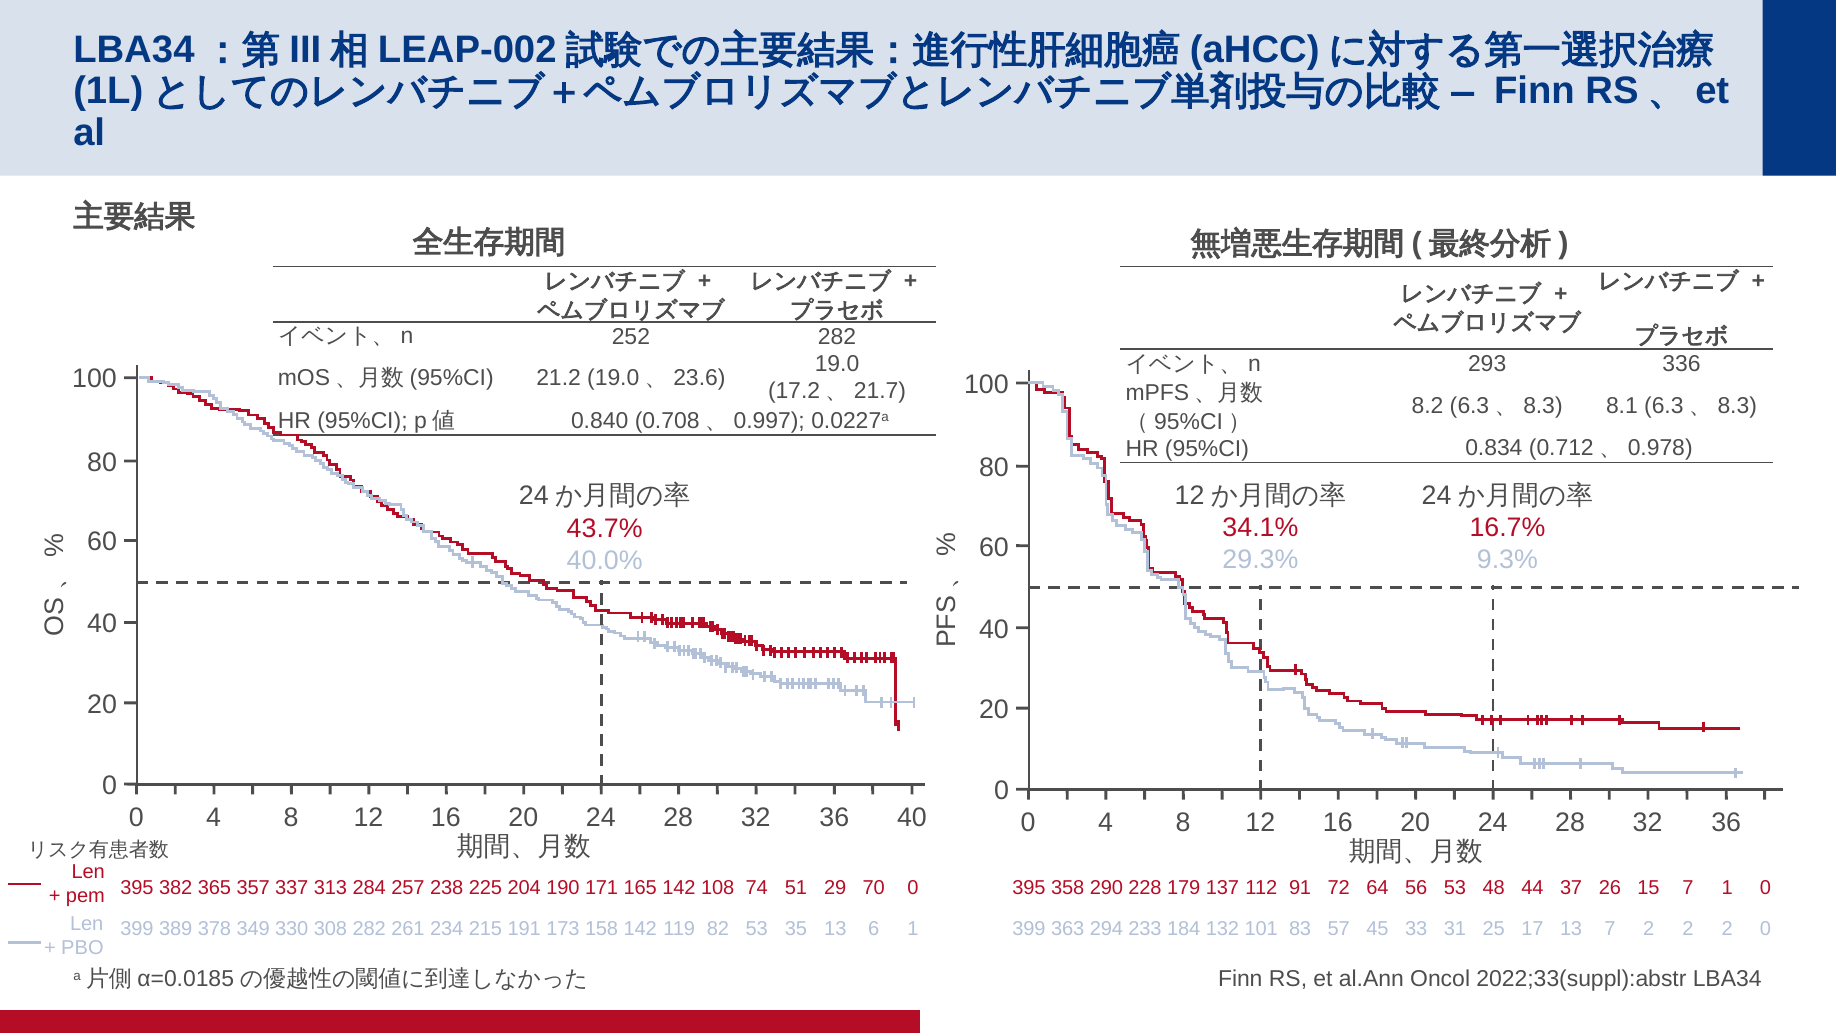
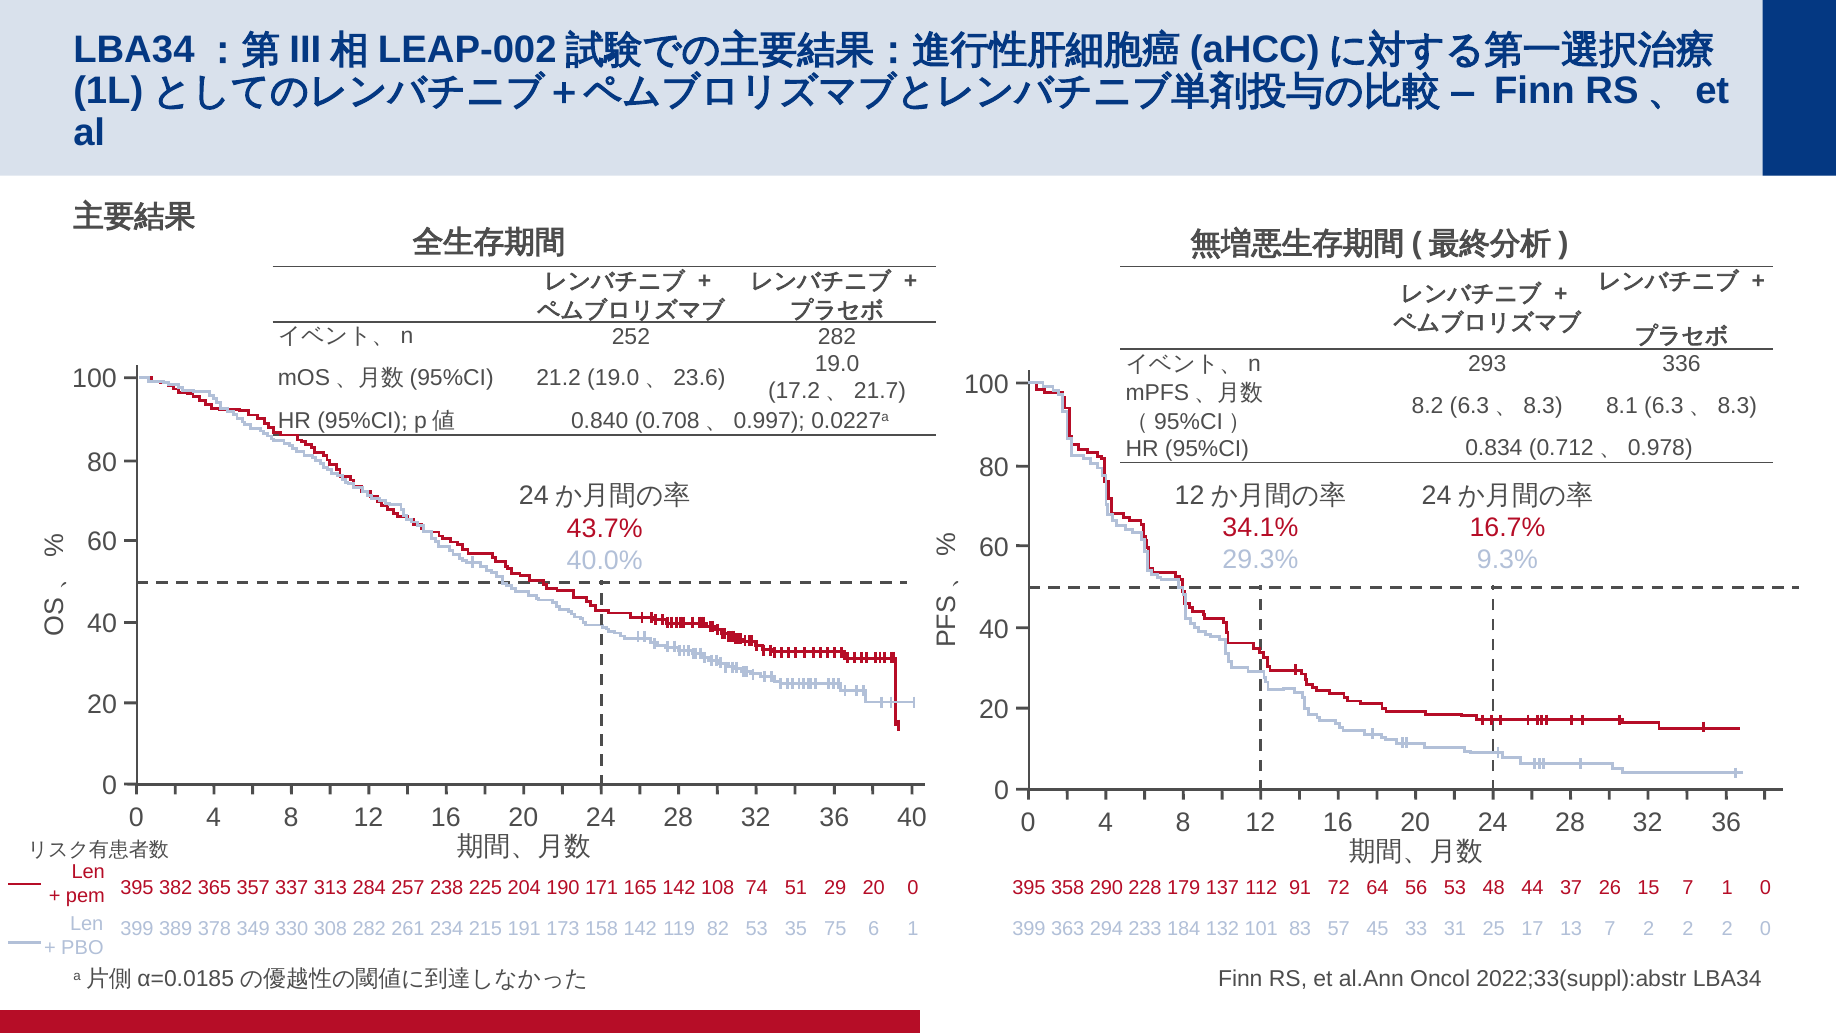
395 70: 70 -> 20
35 13: 13 -> 75
